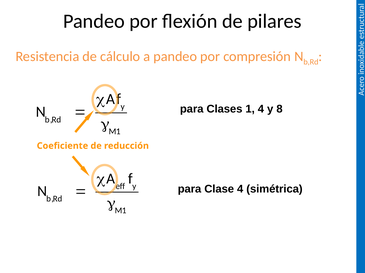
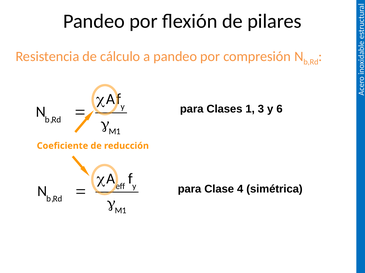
1 4: 4 -> 3
8: 8 -> 6
